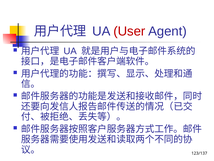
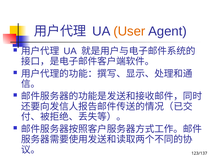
User colour: red -> orange
